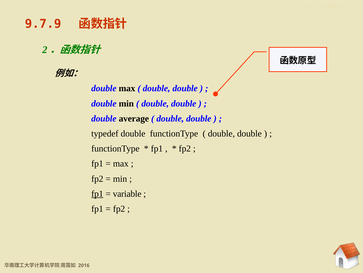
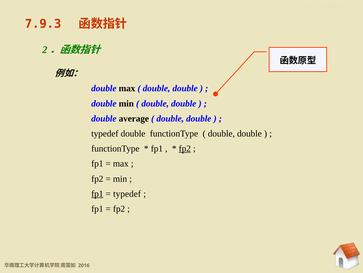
9.7.9: 9.7.9 -> 7.9.3
fp2 at (185, 148) underline: none -> present
variable at (127, 193): variable -> typedef
